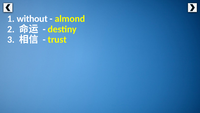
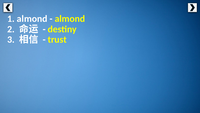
1 without: without -> almond
